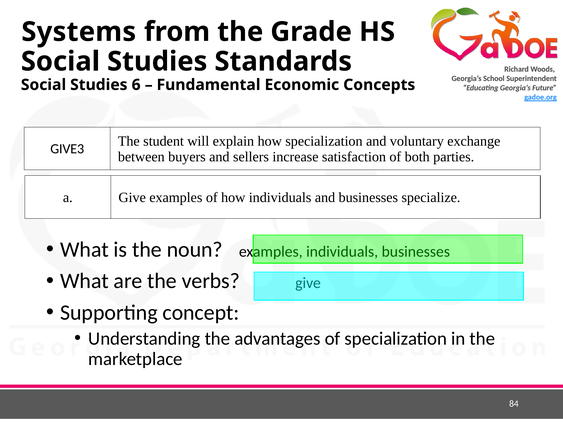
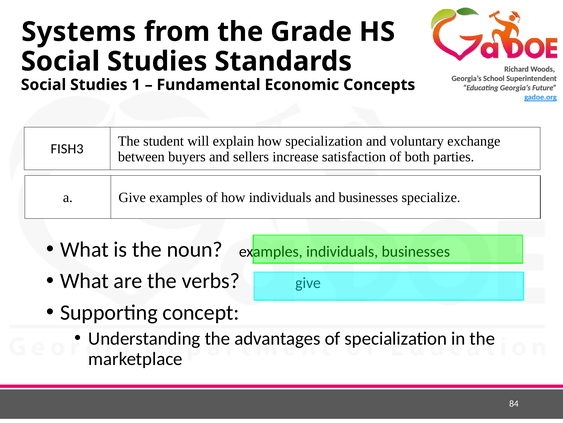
6: 6 -> 1
GIVE3: GIVE3 -> FISH3
